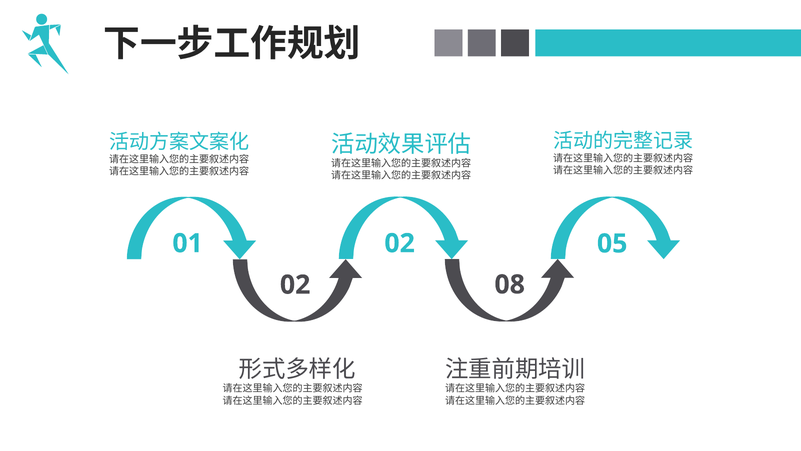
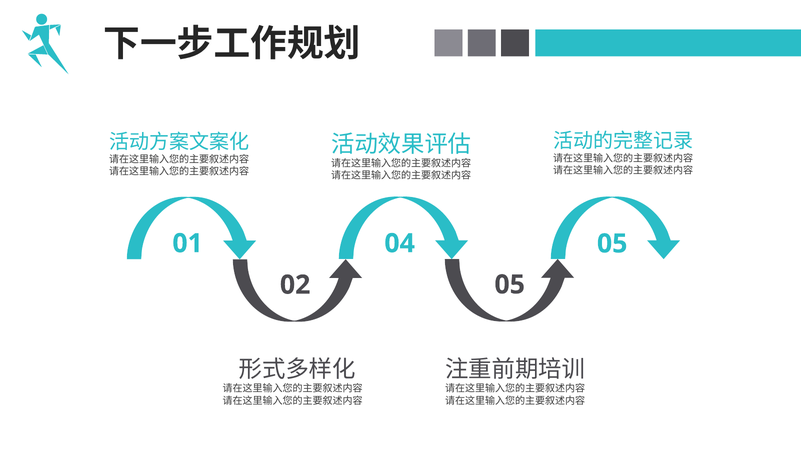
01 02: 02 -> 04
02 08: 08 -> 05
